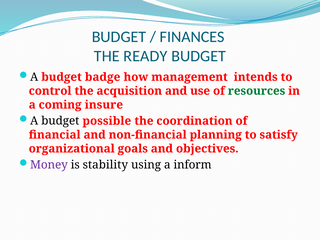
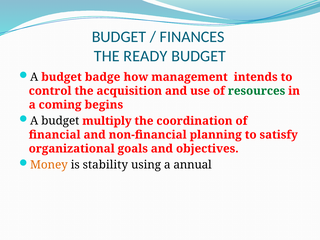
insure: insure -> begins
possible: possible -> multiply
Money colour: purple -> orange
inform: inform -> annual
